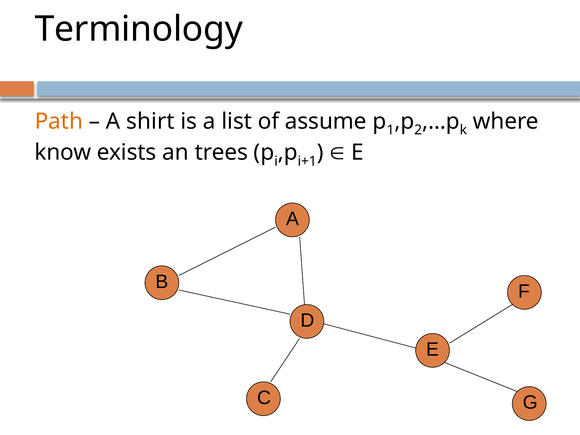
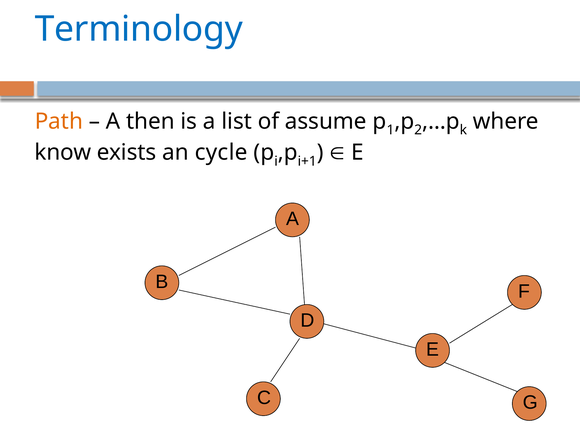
Terminology colour: black -> blue
shirt: shirt -> then
trees: trees -> cycle
